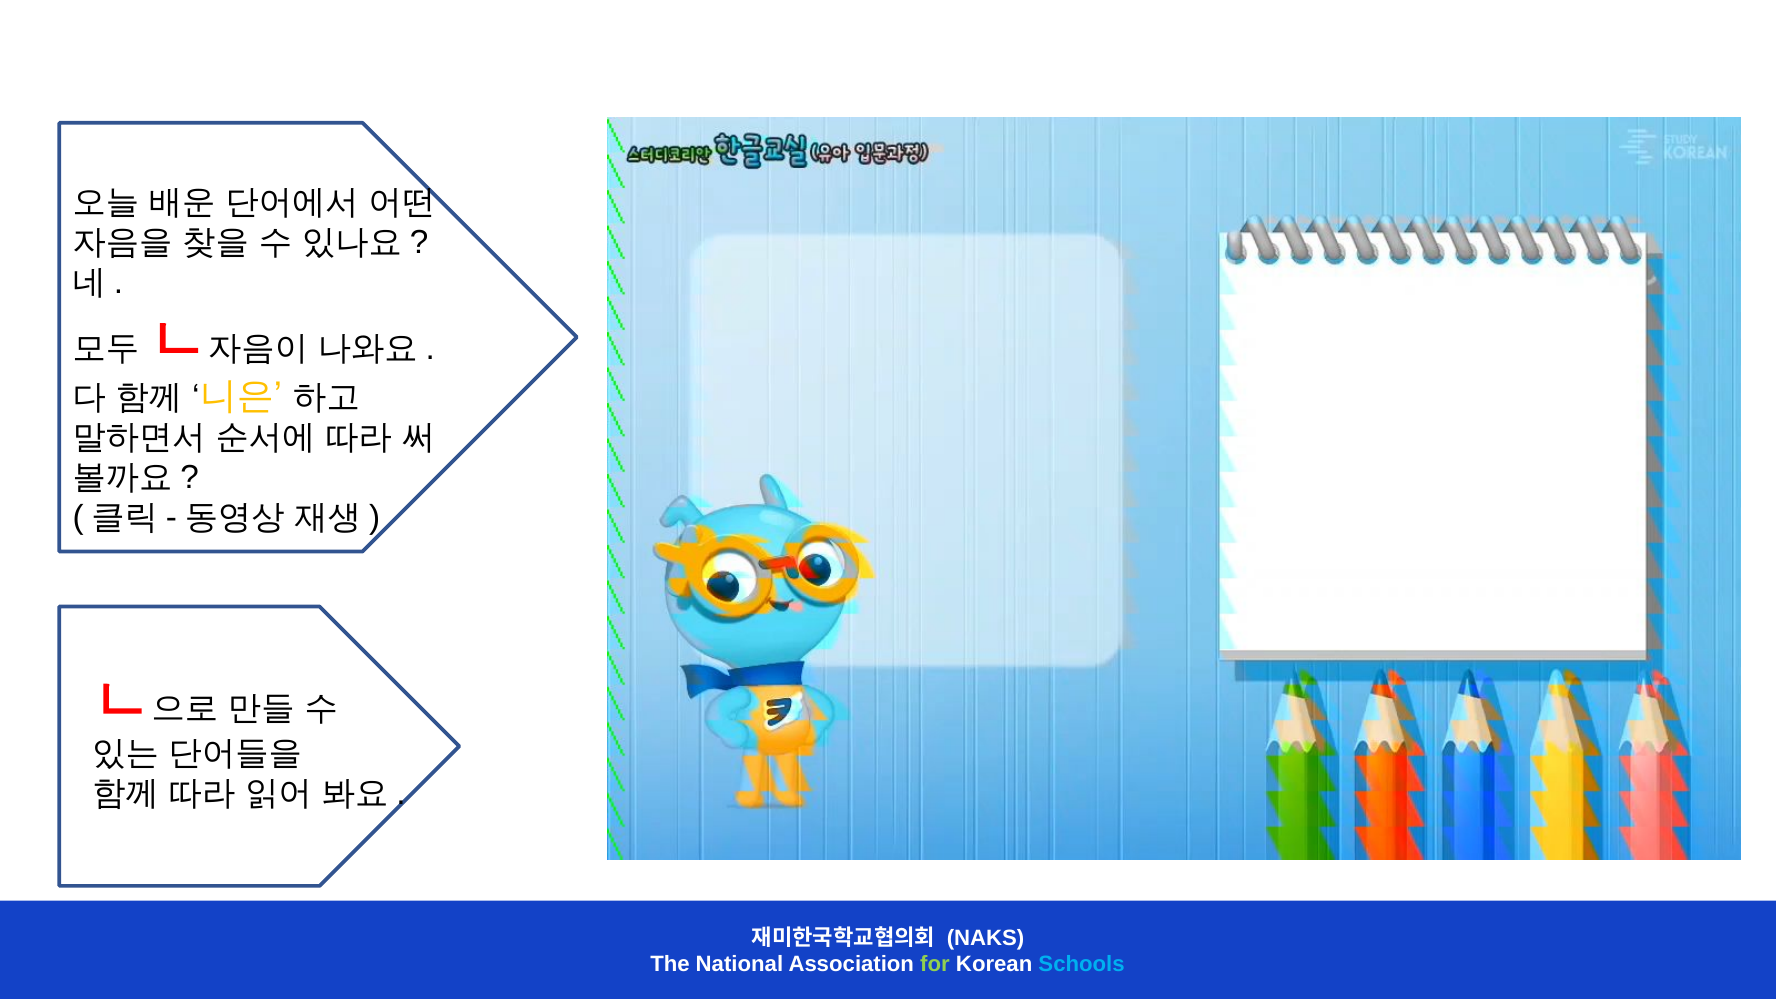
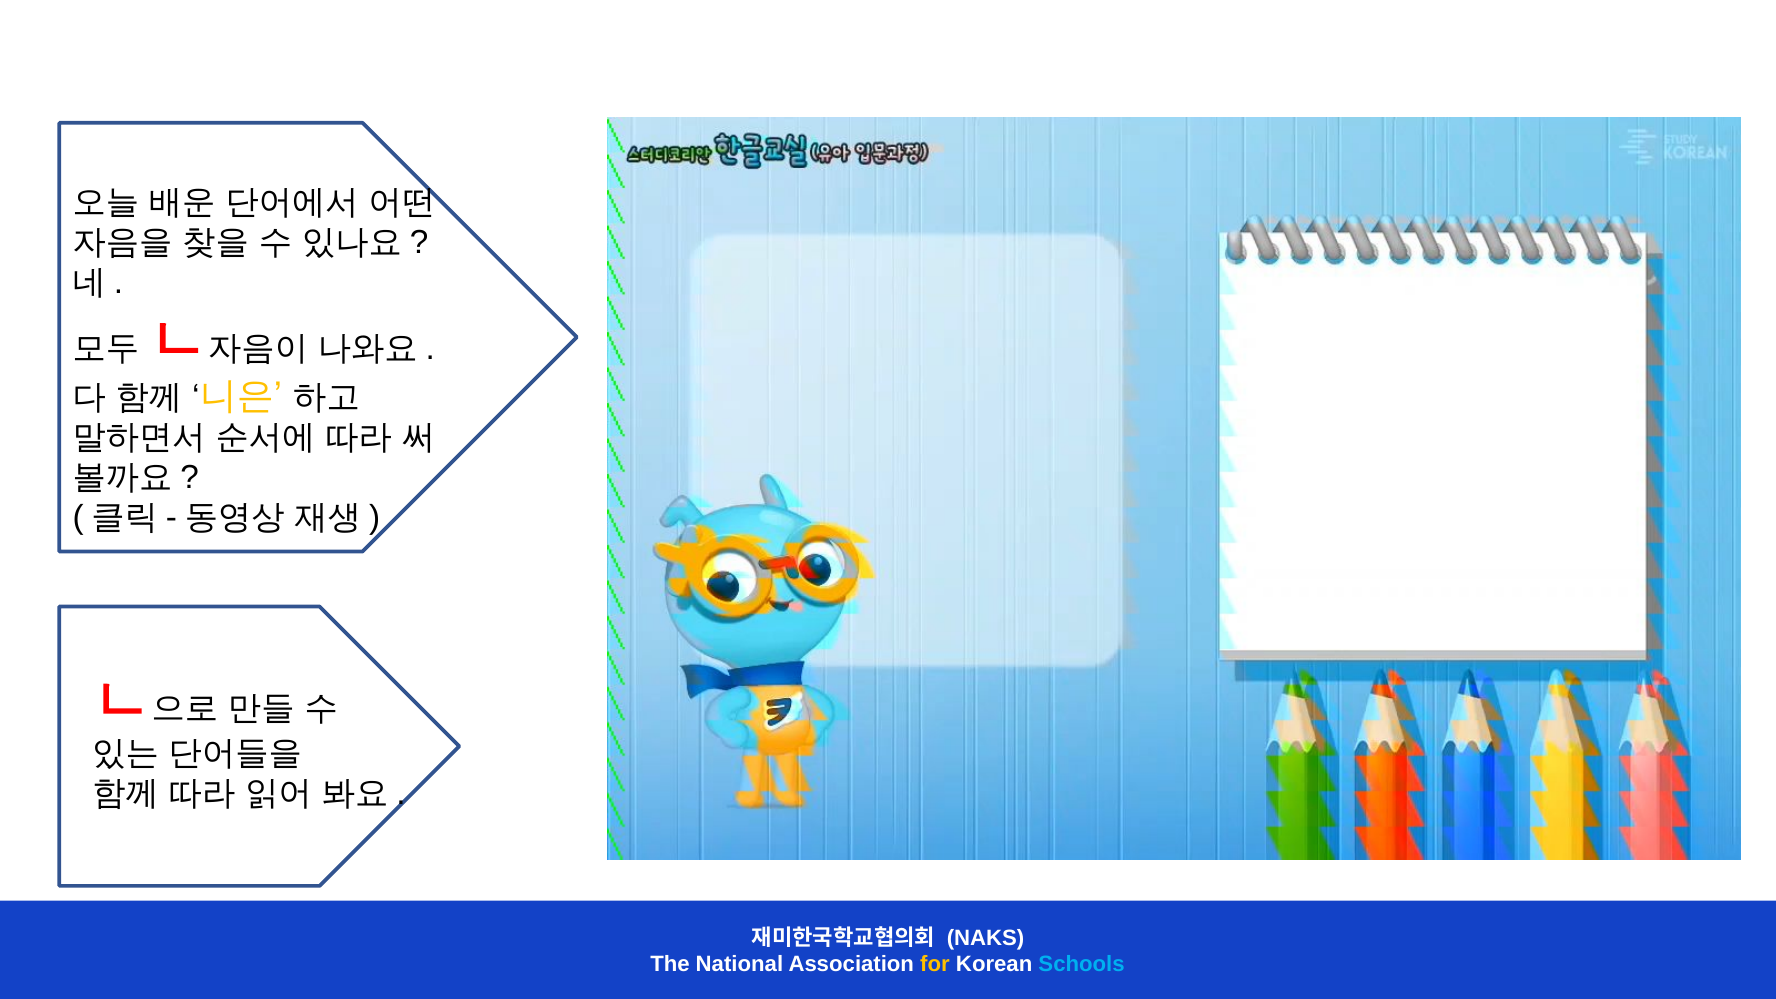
for colour: light green -> yellow
